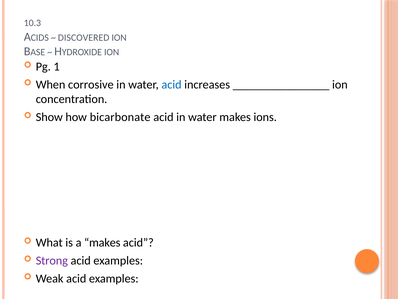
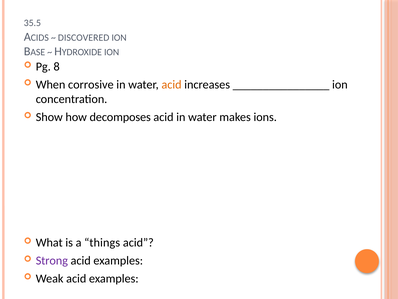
10.3: 10.3 -> 35.5
1: 1 -> 8
acid at (171, 84) colour: blue -> orange
bicarbonate: bicarbonate -> decomposes
a makes: makes -> things
